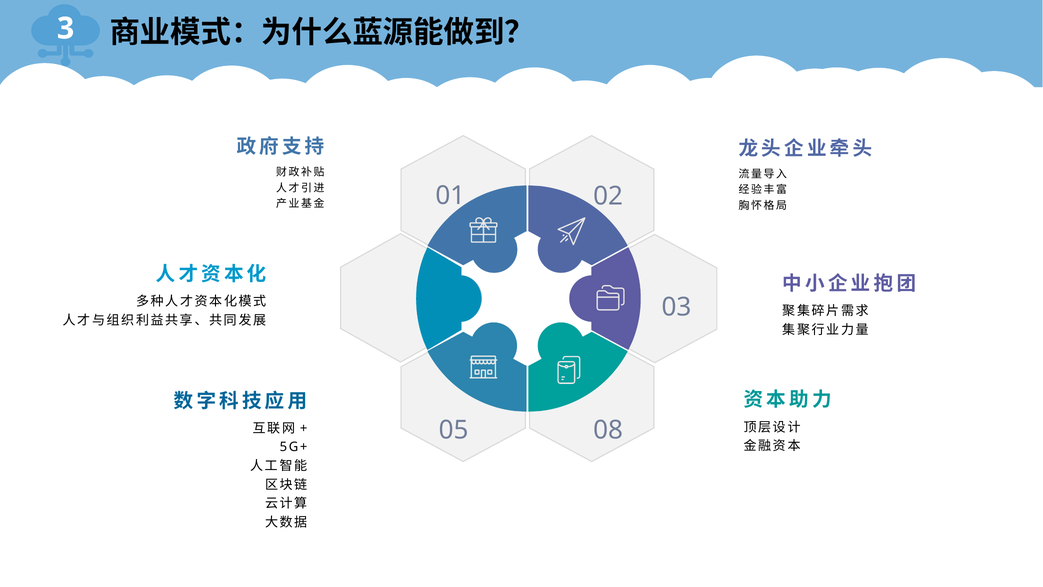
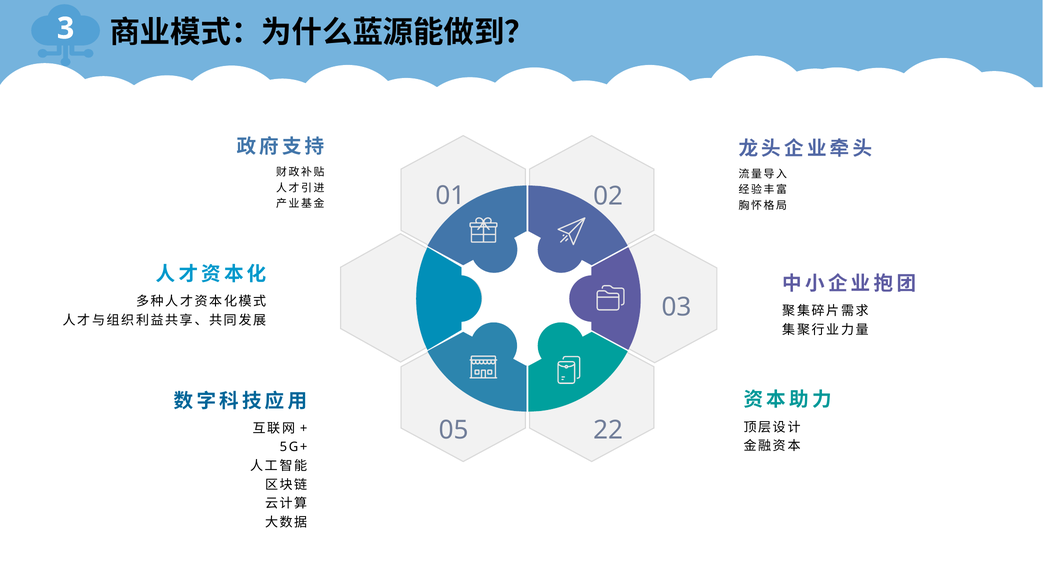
08: 08 -> 22
